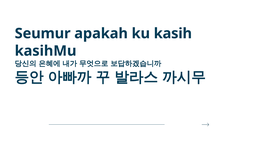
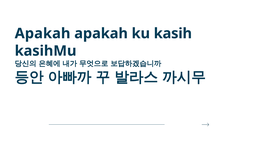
Seumur at (43, 33): Seumur -> Apakah
